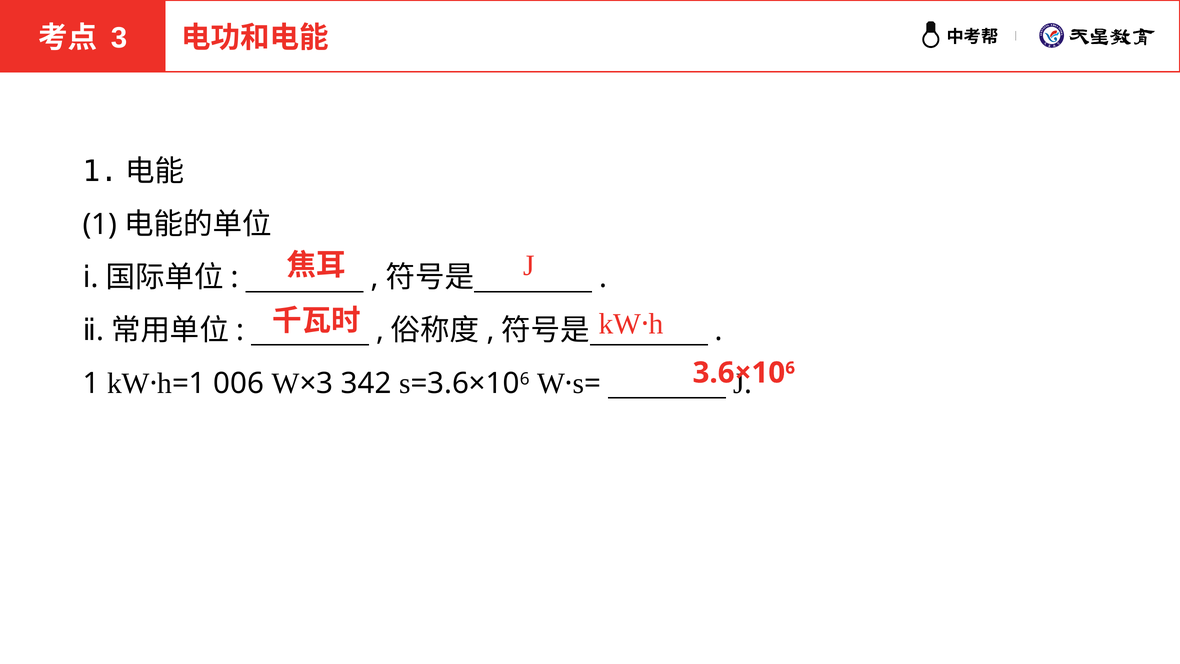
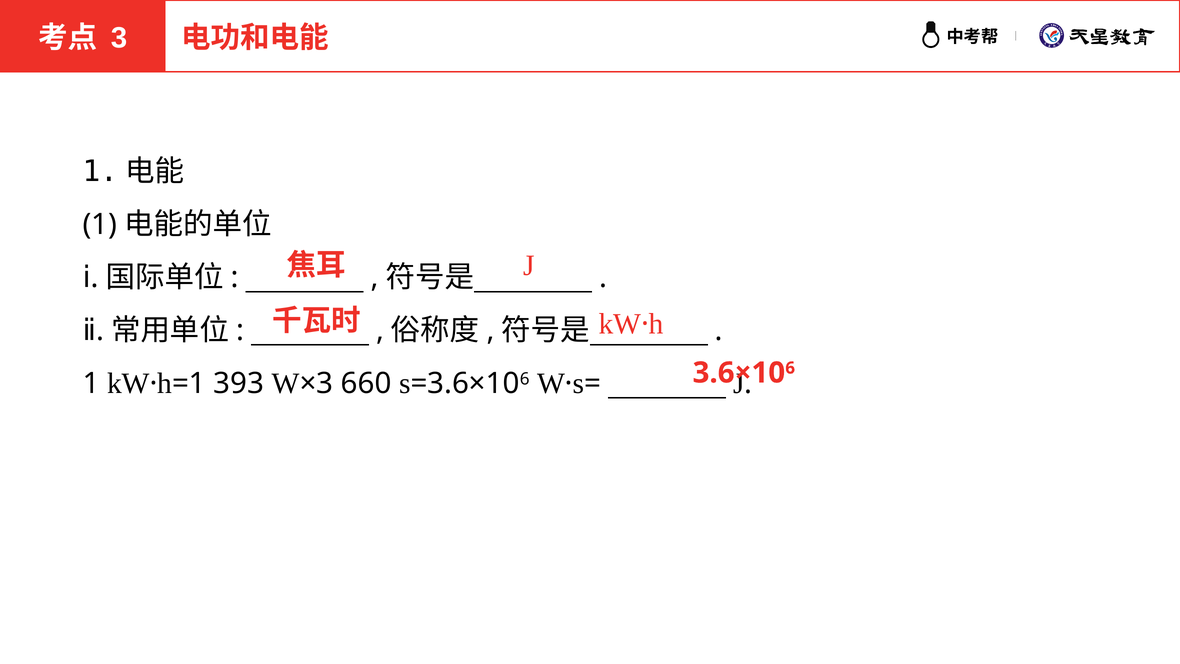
006: 006 -> 393
342: 342 -> 660
